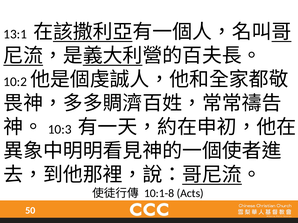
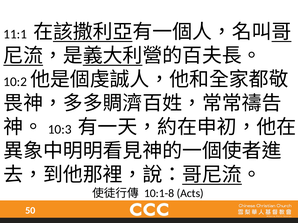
13:1: 13:1 -> 11:1
